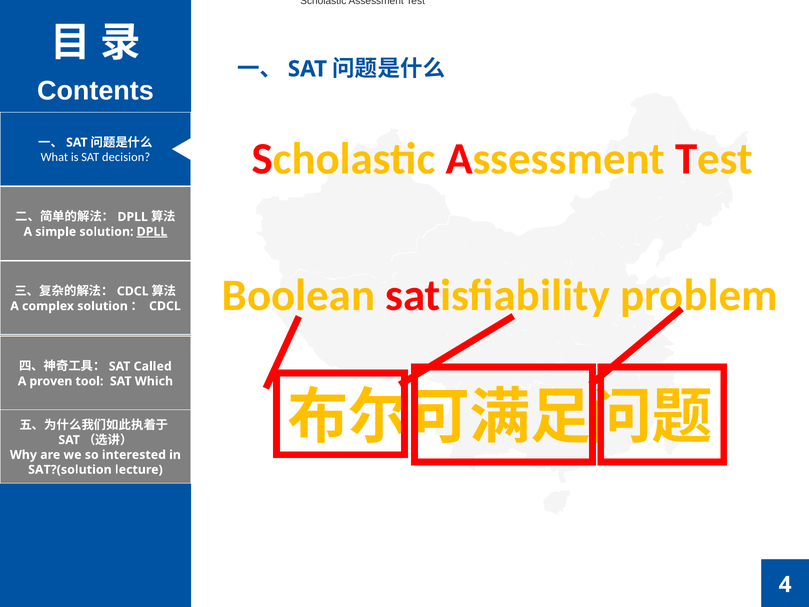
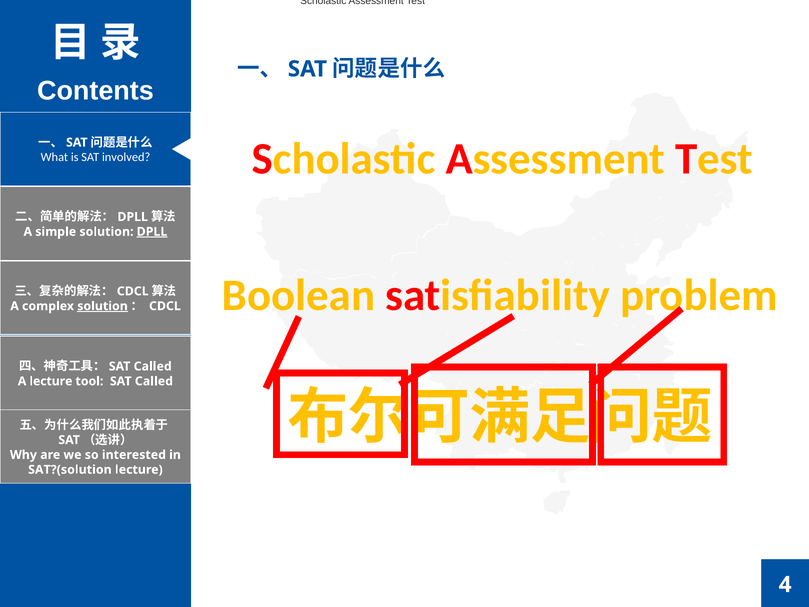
decision: decision -> involved
solution at (103, 306) underline: none -> present
A proven: proven -> lecture
tool SAT Which: Which -> Called
